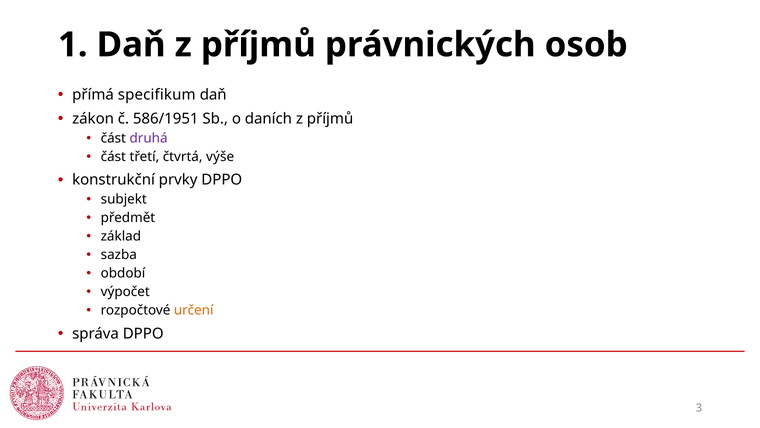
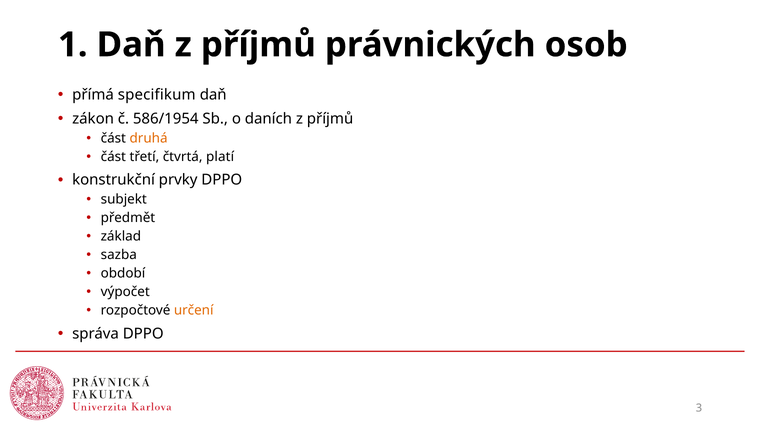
586/1951: 586/1951 -> 586/1954
druhá colour: purple -> orange
výše: výše -> platí
